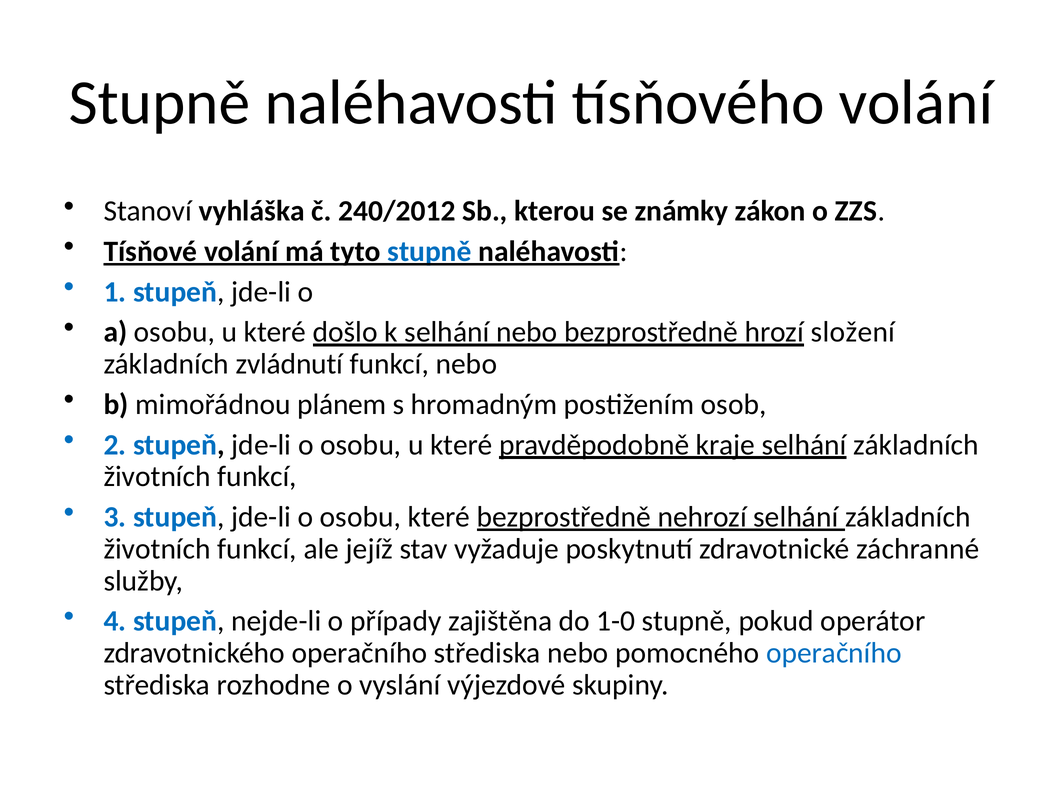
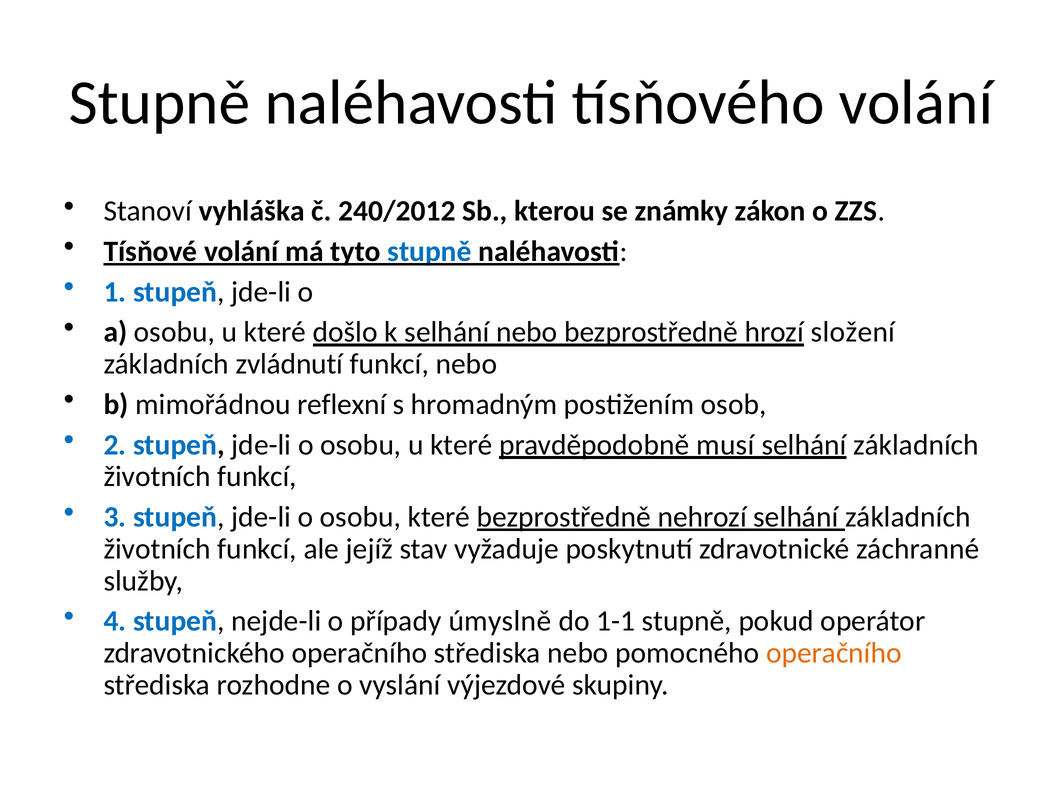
plánem: plánem -> reflexní
kraje: kraje -> musí
zajištěna: zajištěna -> úmyslně
1-0: 1-0 -> 1-1
operačního at (834, 653) colour: blue -> orange
